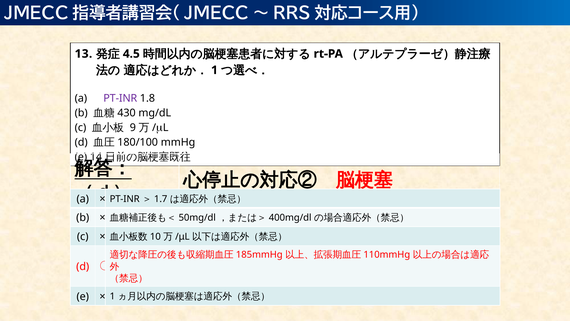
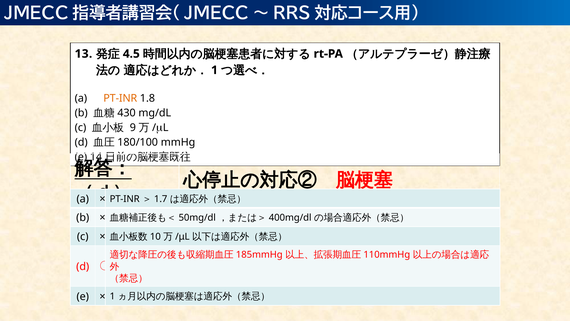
PT-INR at (120, 98) colour: purple -> orange
